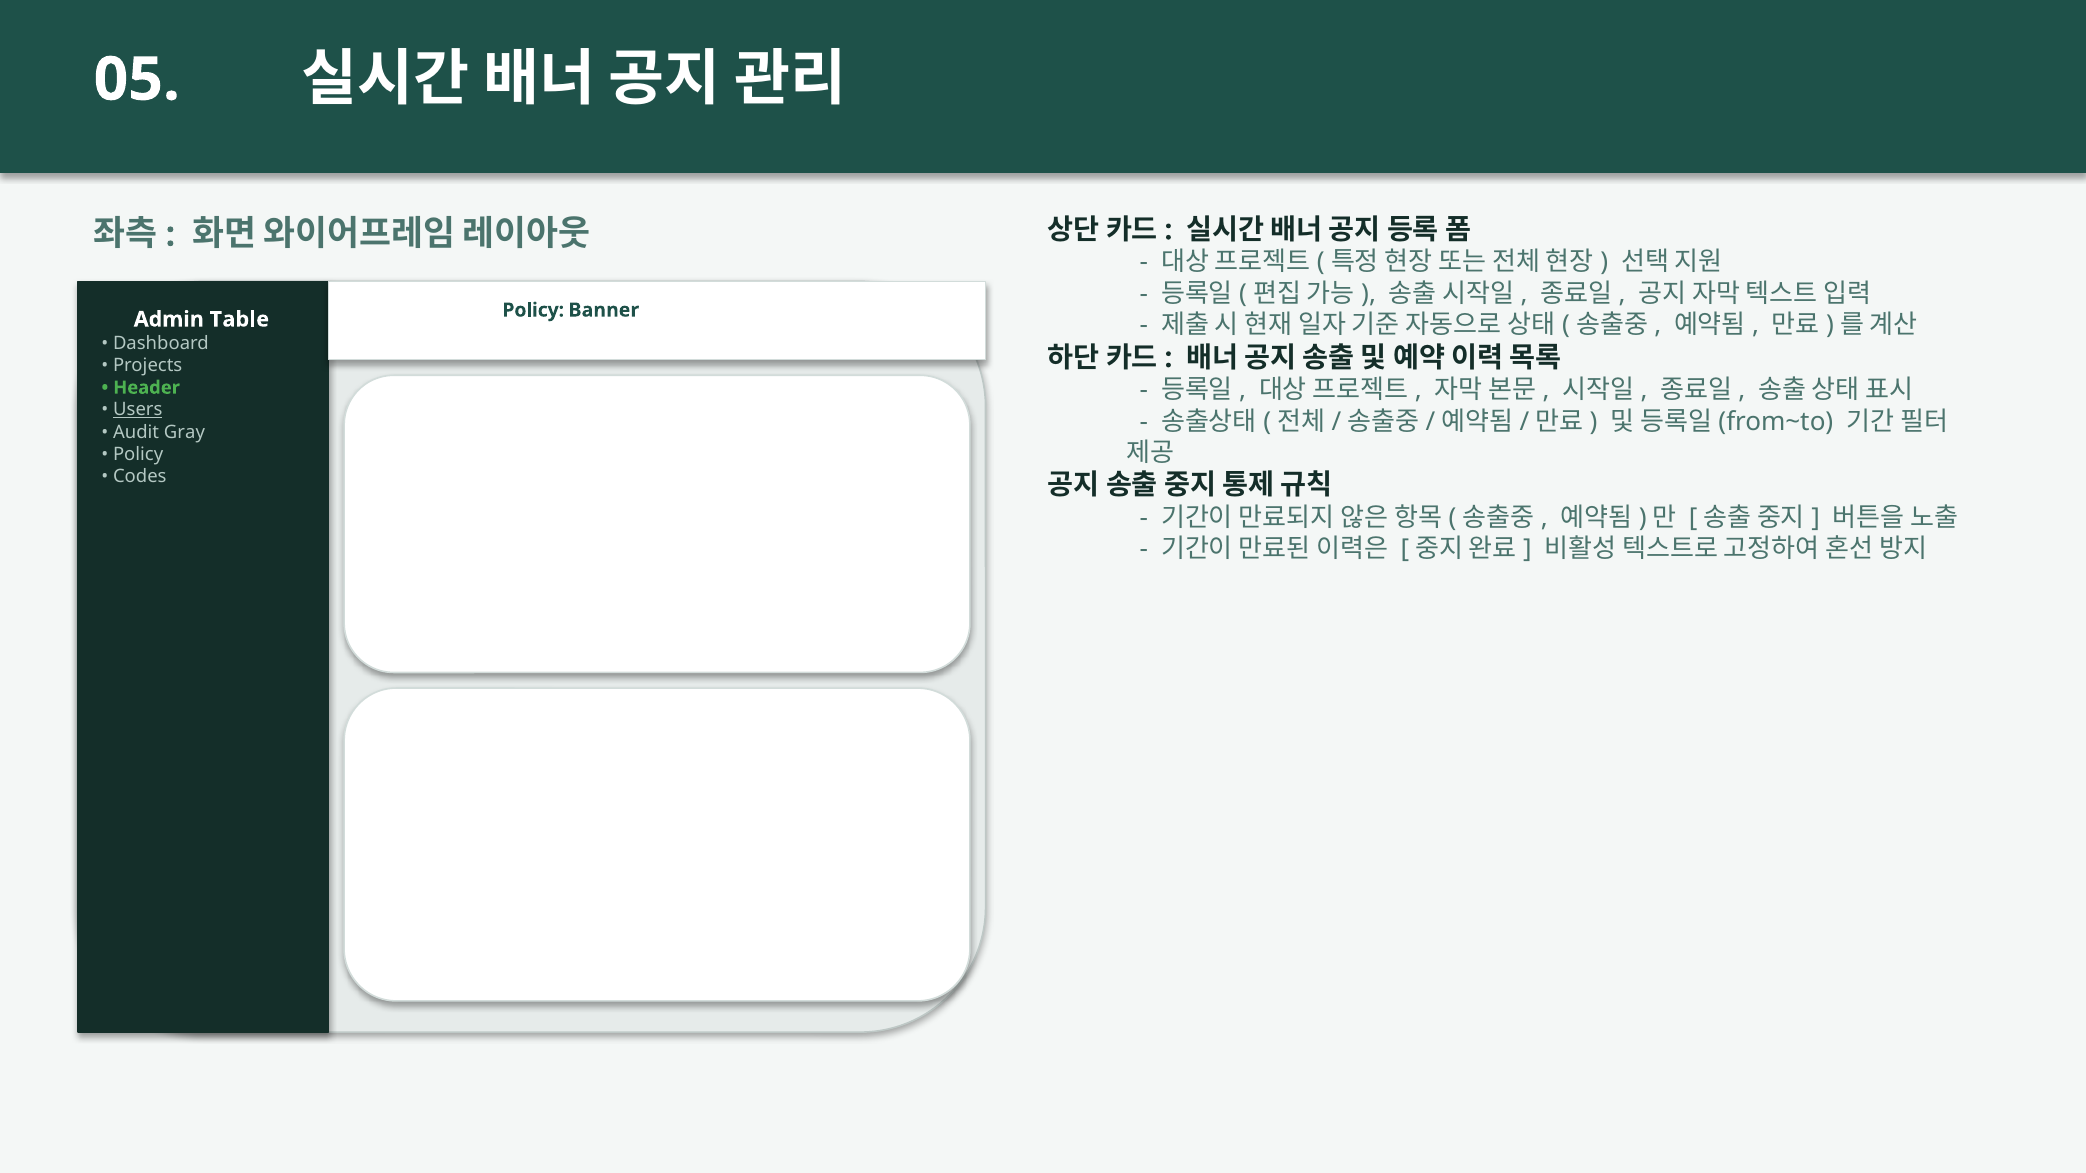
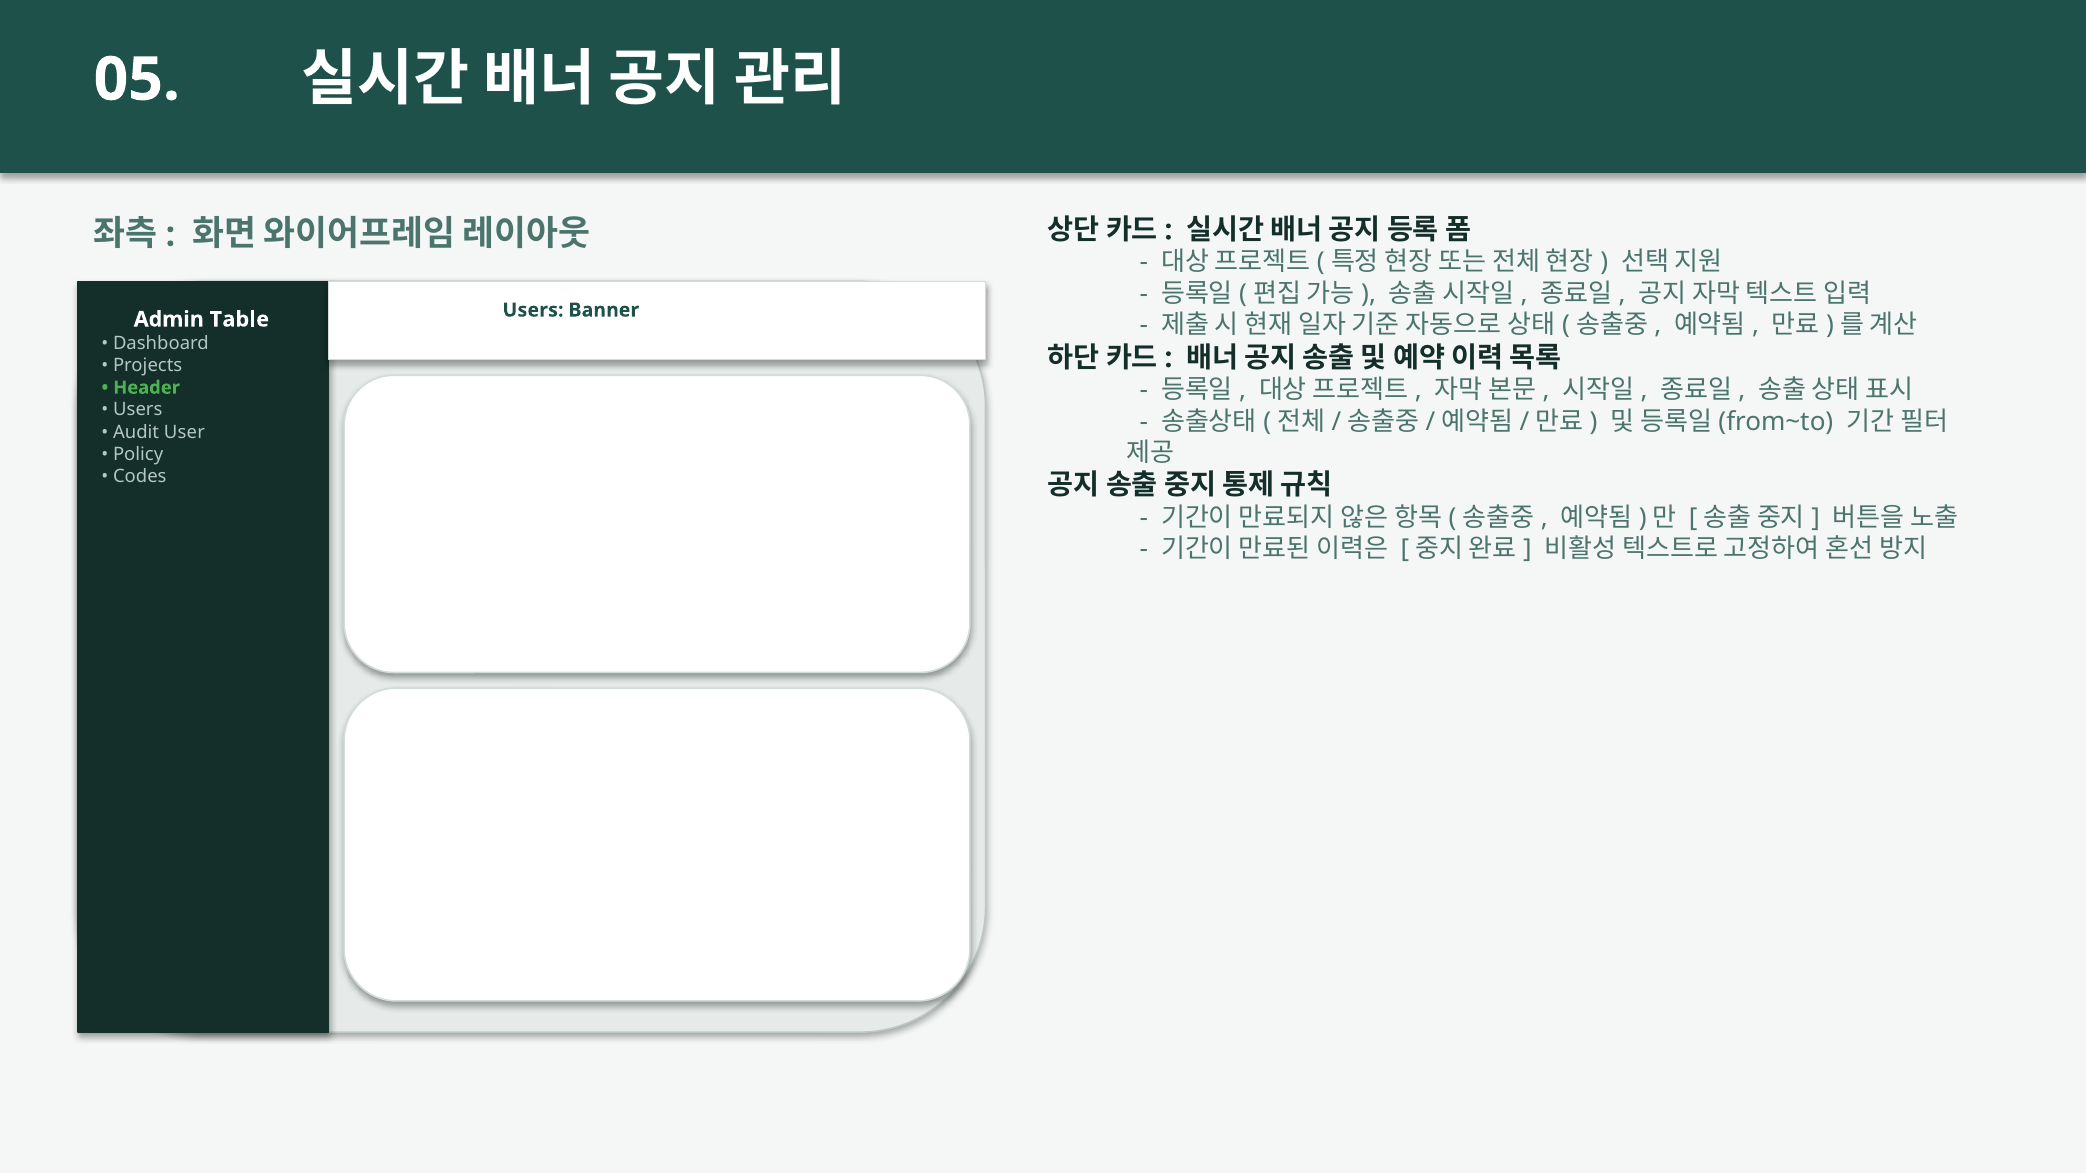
Policy at (533, 310): Policy -> Users
Users at (138, 410) underline: present -> none
Gray: Gray -> User
